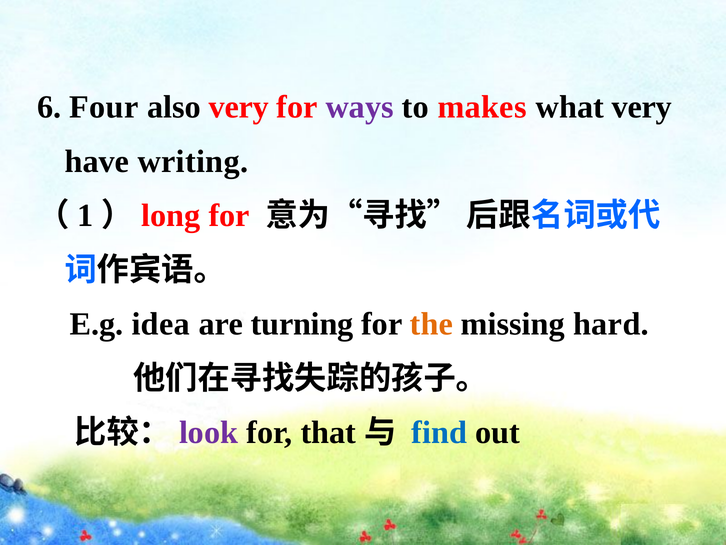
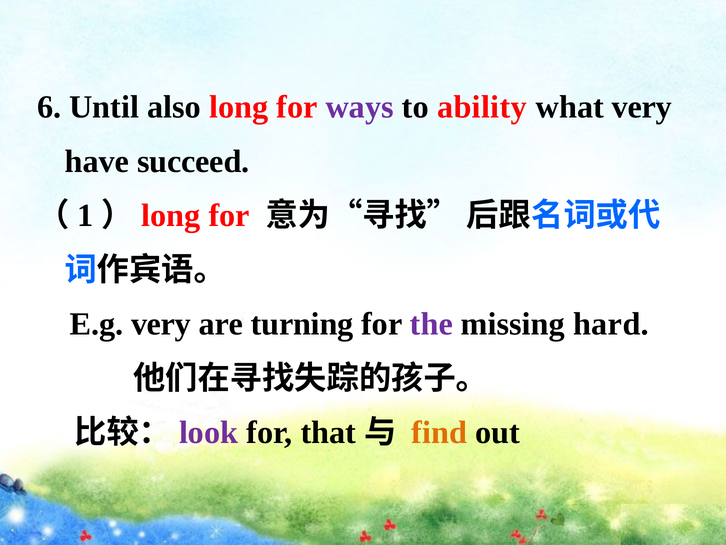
Four: Four -> Until
also very: very -> long
makes: makes -> ability
writing: writing -> succeed
E.g idea: idea -> very
the colour: orange -> purple
find colour: blue -> orange
